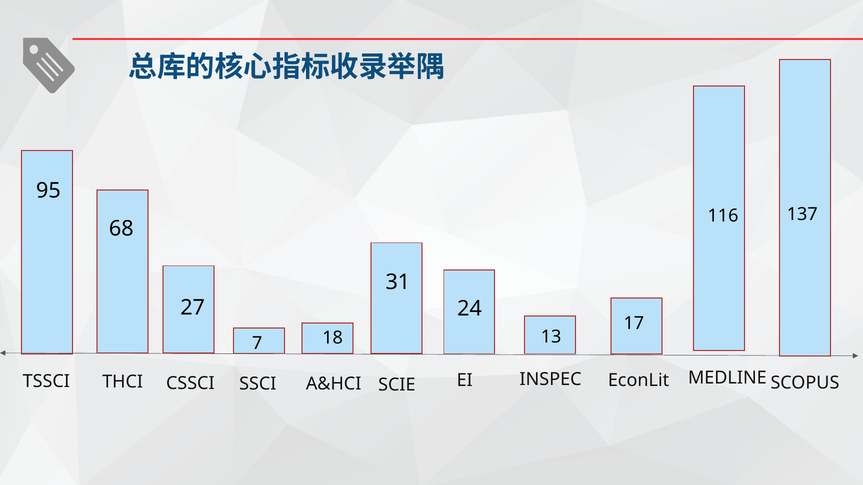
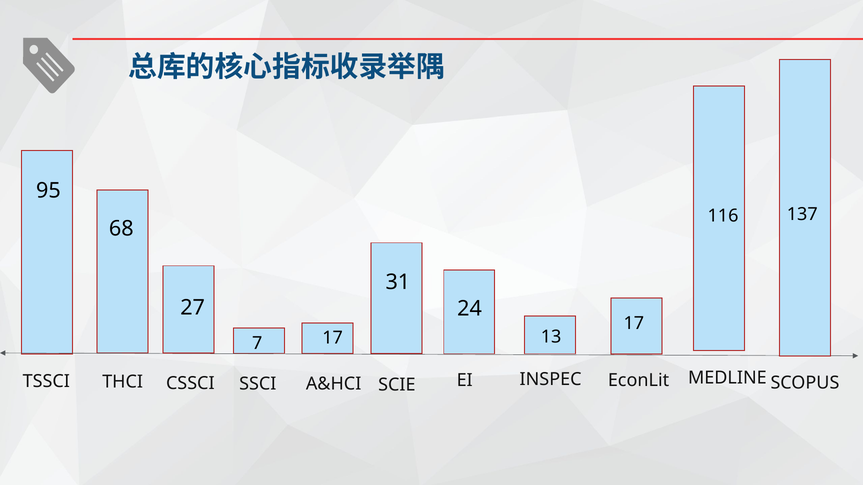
7 18: 18 -> 17
